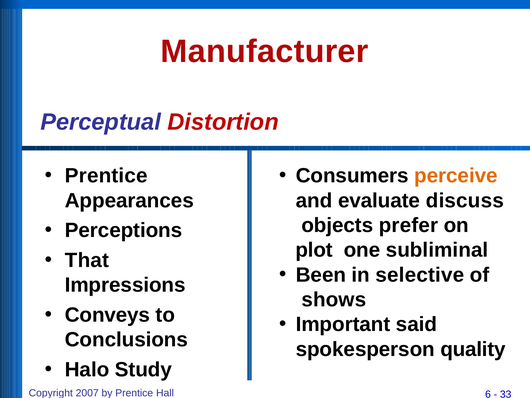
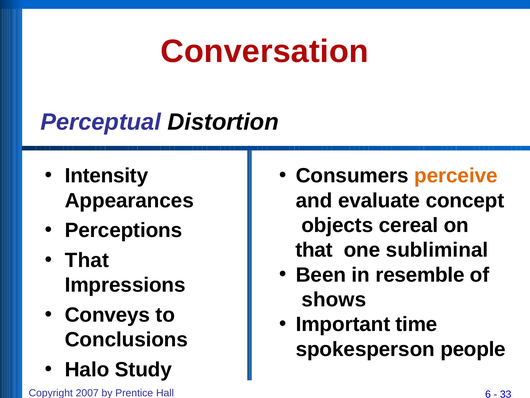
Manufacturer: Manufacturer -> Conversation
Distortion colour: red -> black
Prentice at (106, 176): Prentice -> Intensity
discuss: discuss -> concept
prefer: prefer -> cereal
plot at (314, 250): plot -> that
selective: selective -> resemble
said: said -> time
quality: quality -> people
